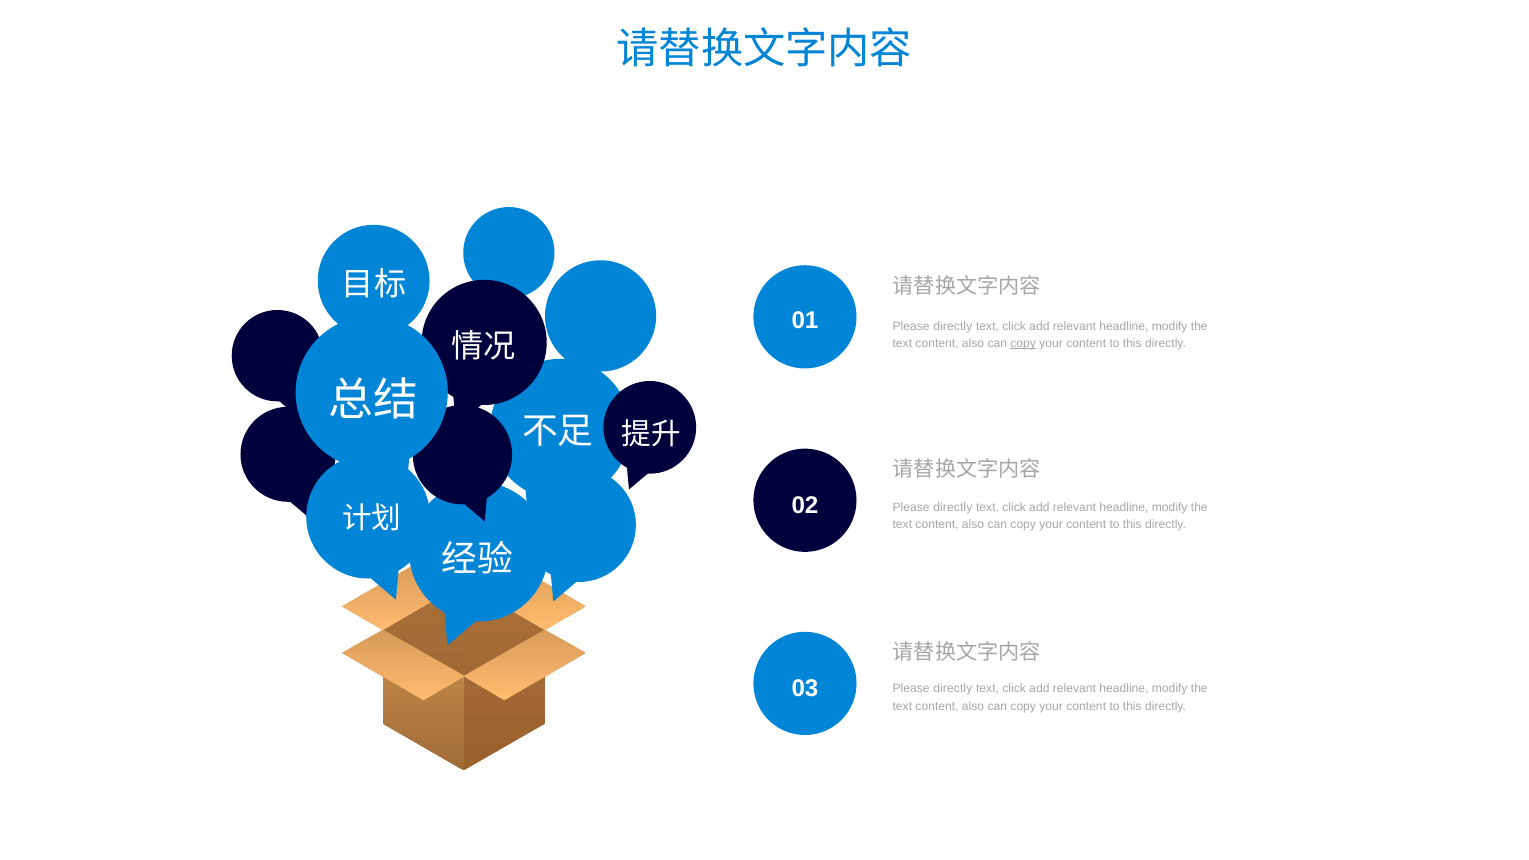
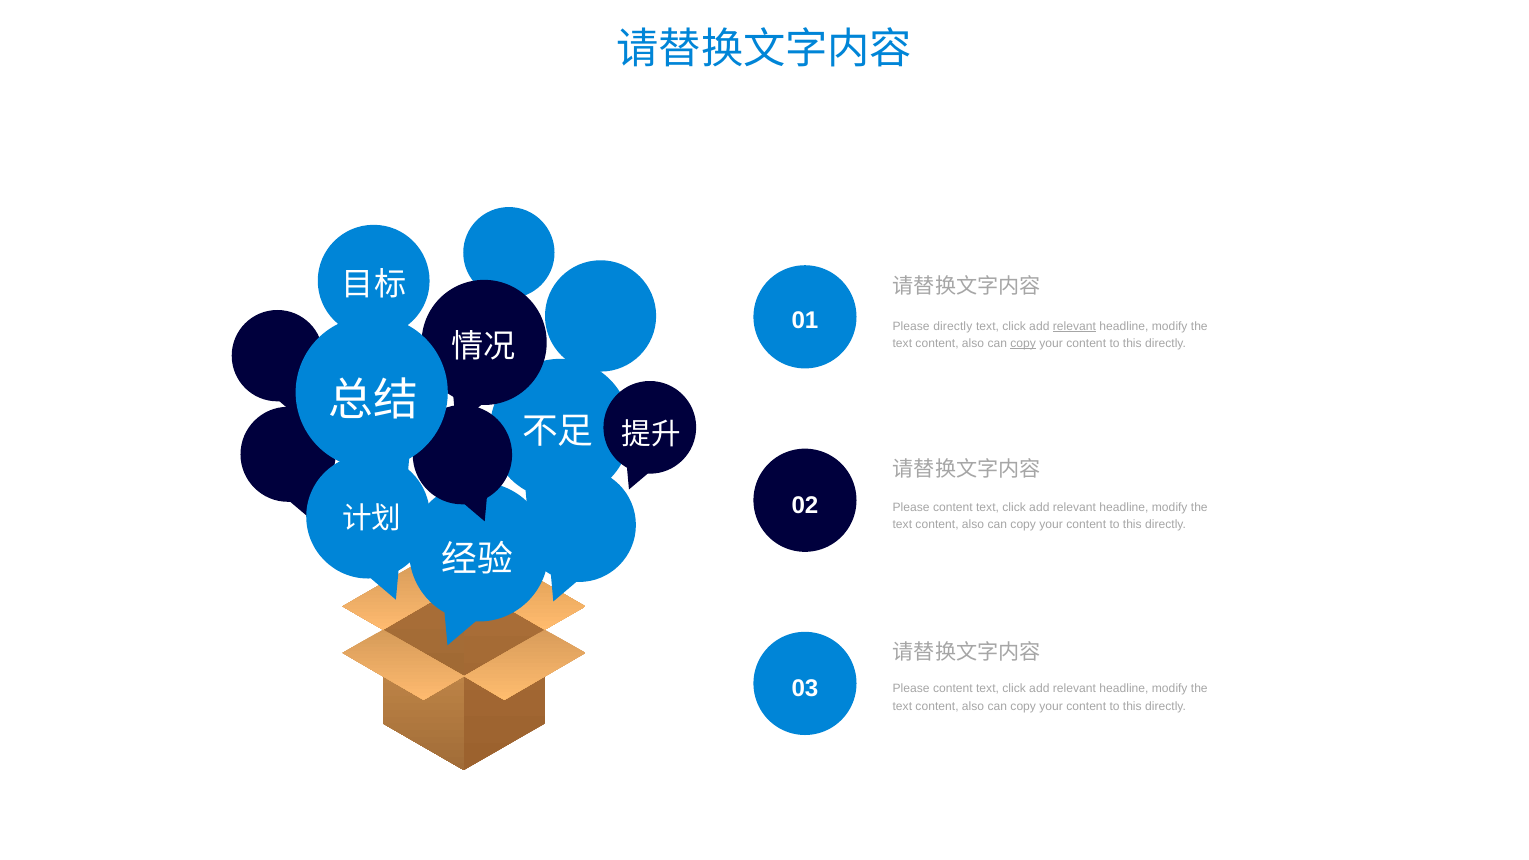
relevant at (1074, 326) underline: none -> present
directly at (953, 507): directly -> content
directly at (953, 689): directly -> content
